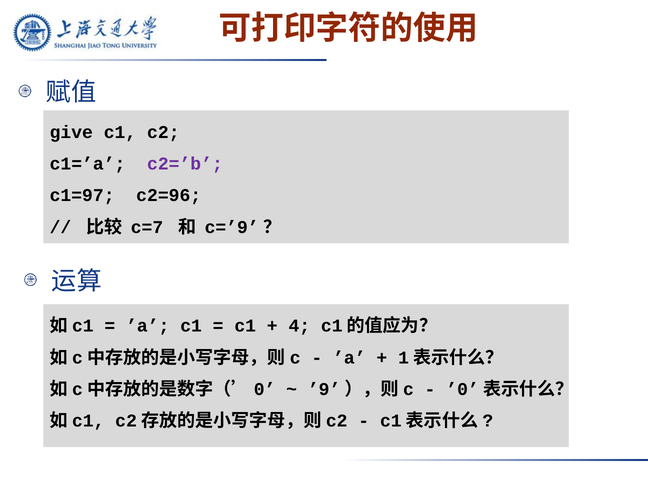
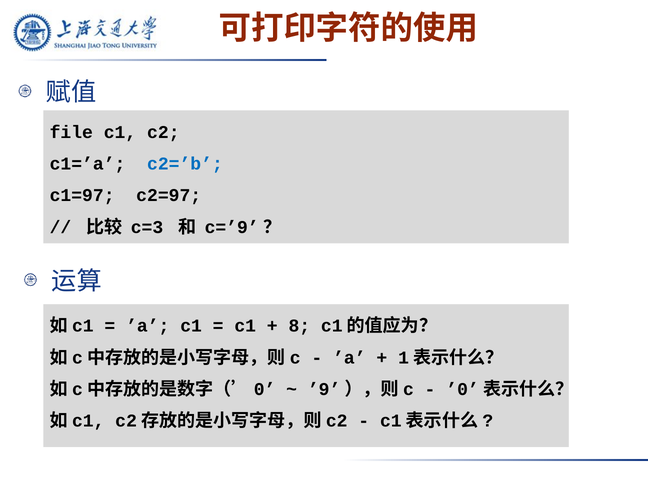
give: give -> file
c2=’b colour: purple -> blue
c2=96: c2=96 -> c2=97
c=7: c=7 -> c=3
4: 4 -> 8
